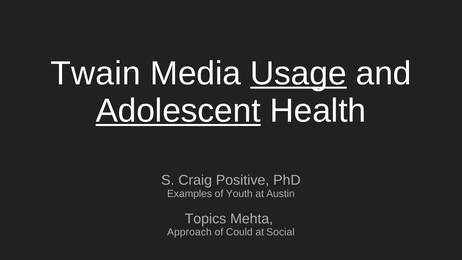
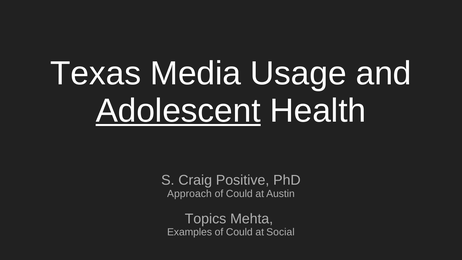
Twain: Twain -> Texas
Usage underline: present -> none
Examples: Examples -> Approach
Youth at (239, 194): Youth -> Could
Approach: Approach -> Examples
